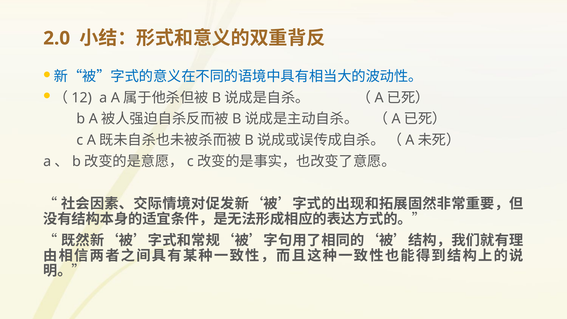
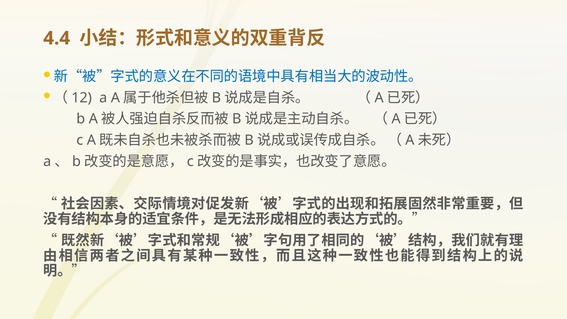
2.0: 2.0 -> 4.4
